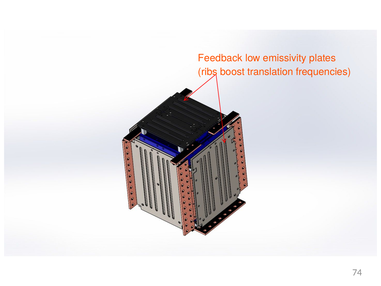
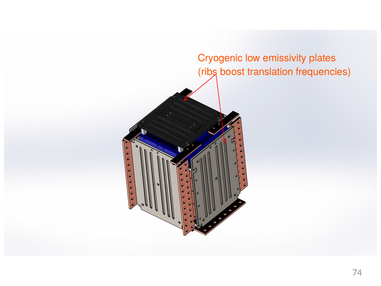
Feedback: Feedback -> Cryogenic
